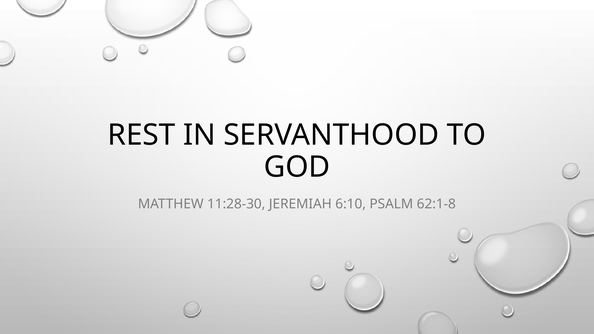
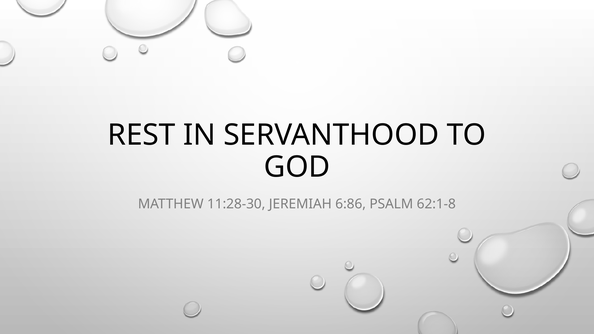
6:10: 6:10 -> 6:86
